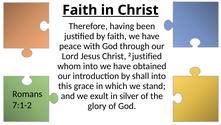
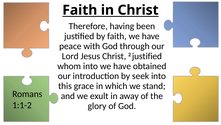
shall: shall -> seek
silver: silver -> away
7:1-2: 7:1-2 -> 1:1-2
